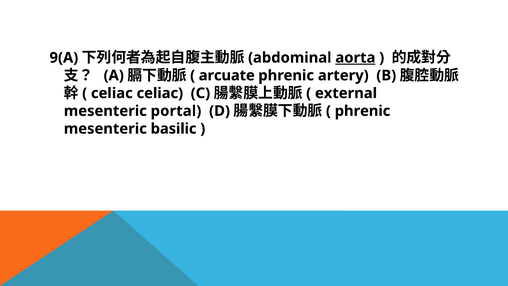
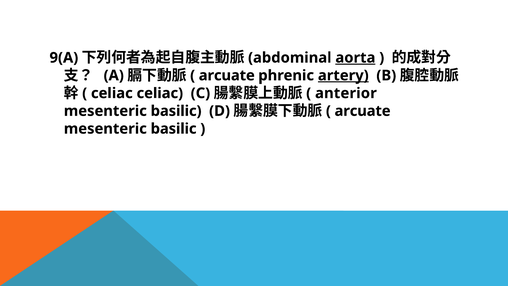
artery underline: none -> present
external: external -> anterior
portal at (176, 111): portal -> basilic
phrenic at (363, 111): phrenic -> arcuate
